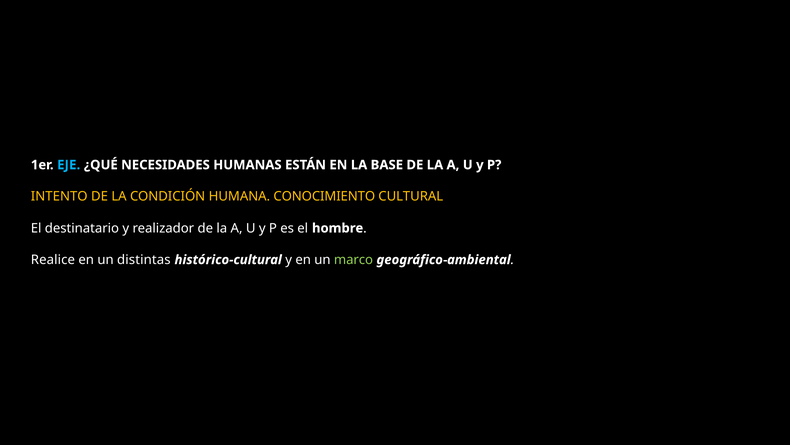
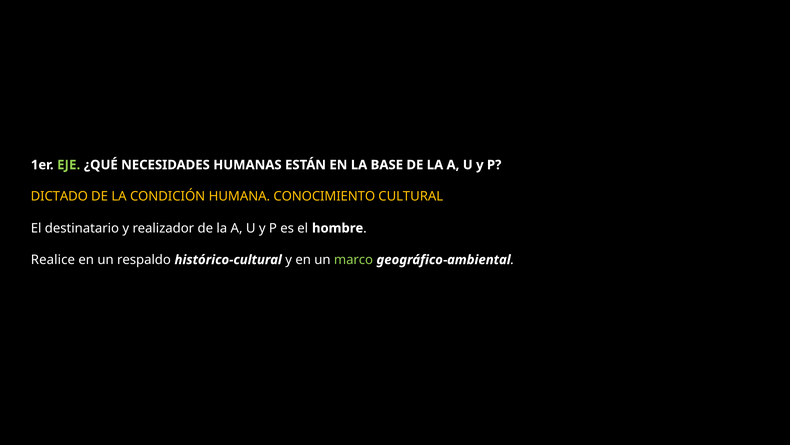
EJE colour: light blue -> light green
INTENTO: INTENTO -> DICTADO
distintas: distintas -> respaldo
